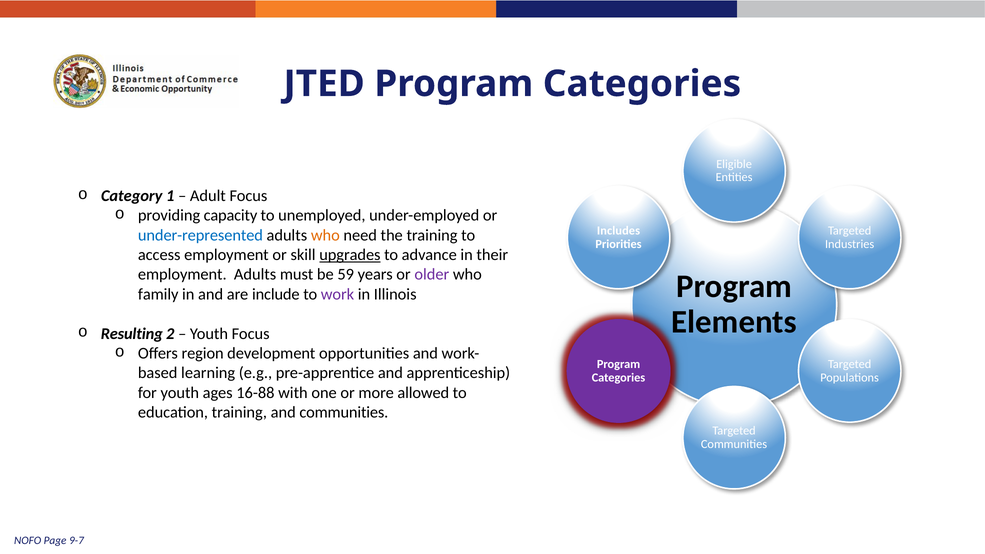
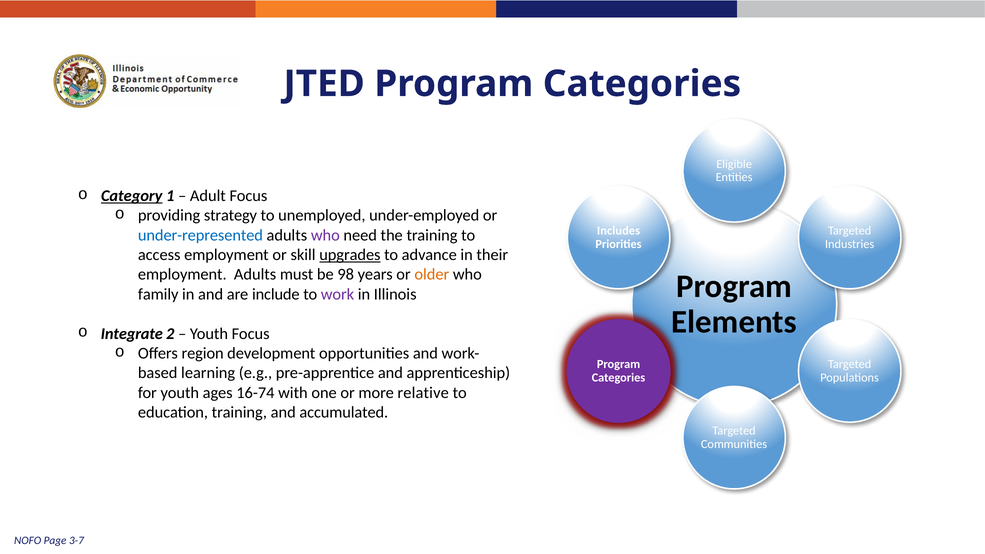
Category underline: none -> present
capacity: capacity -> strategy
who at (325, 235) colour: orange -> purple
59: 59 -> 98
older colour: purple -> orange
Resulting: Resulting -> Integrate
16-88: 16-88 -> 16-74
allowed: allowed -> relative
and communities: communities -> accumulated
9-7: 9-7 -> 3-7
